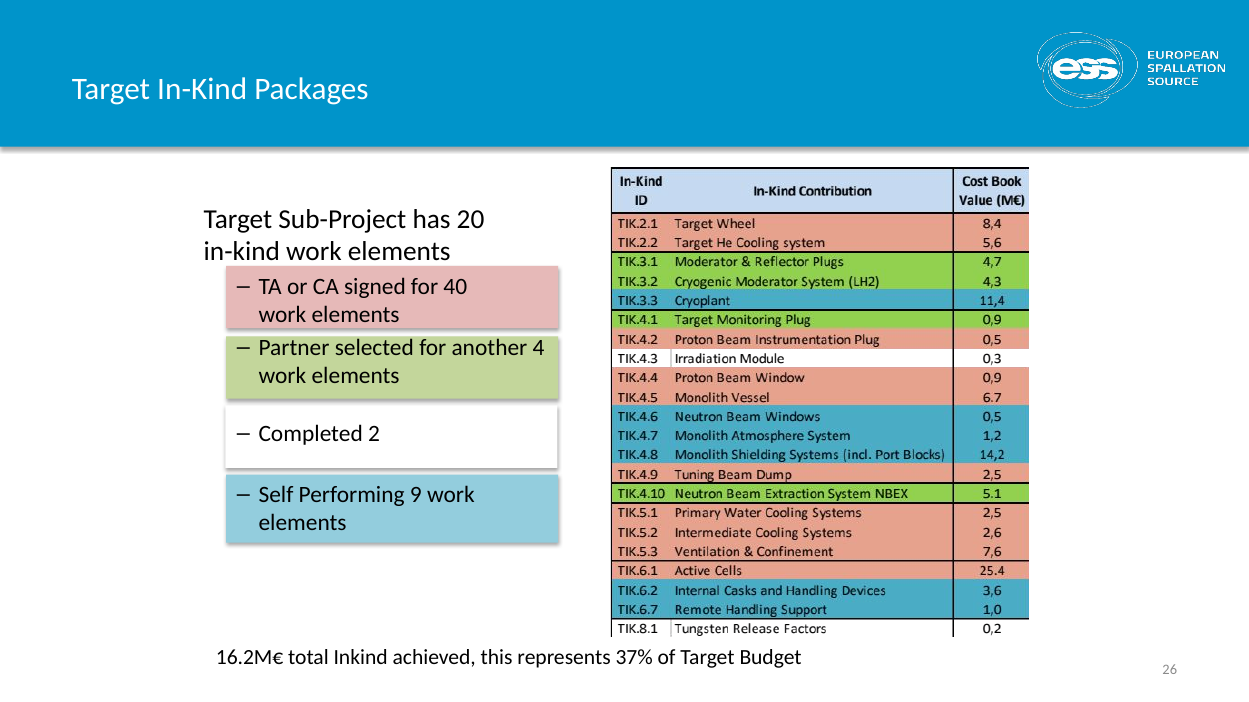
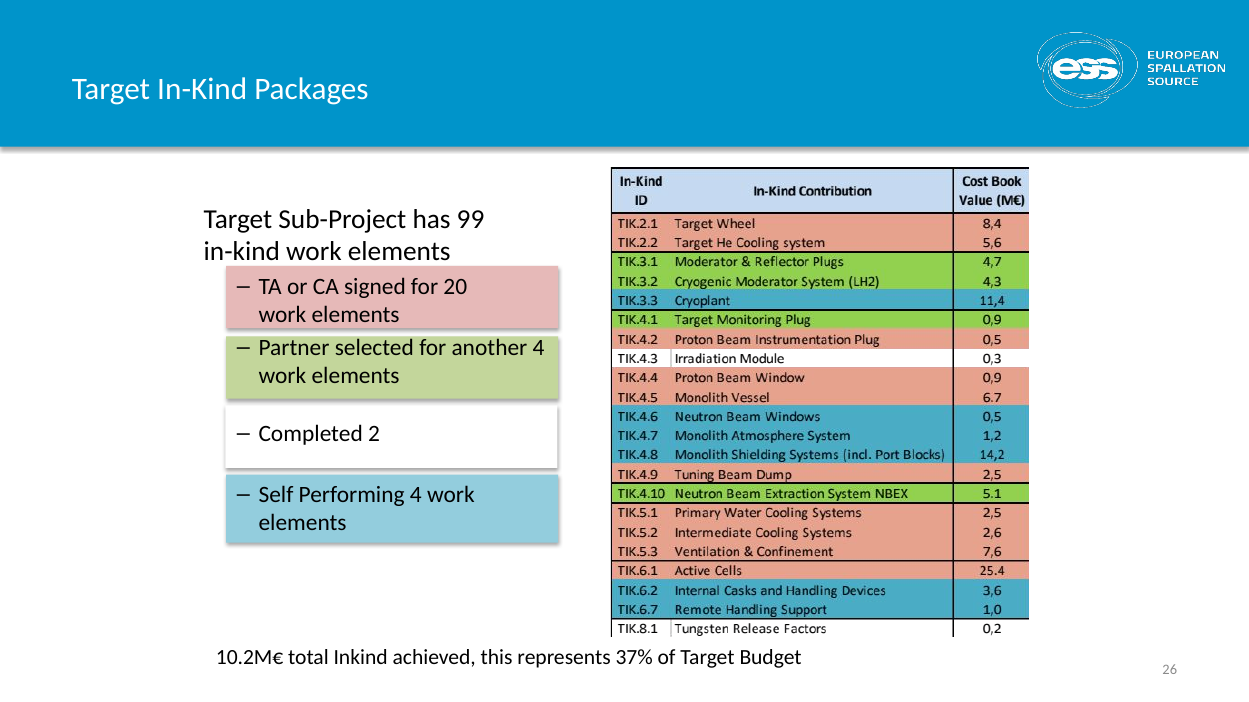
20: 20 -> 99
40: 40 -> 20
Performing 9: 9 -> 4
16.2M€: 16.2M€ -> 10.2M€
